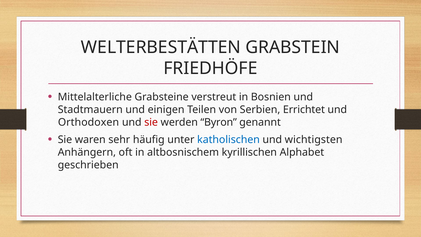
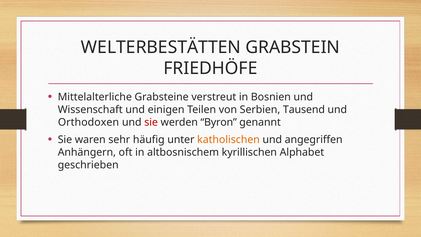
Stadtmauern: Stadtmauern -> Wissenschaft
Errichtet: Errichtet -> Tausend
katholischen colour: blue -> orange
wichtigsten: wichtigsten -> angegriffen
